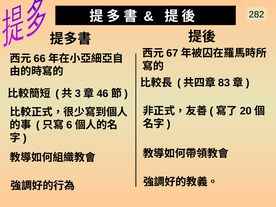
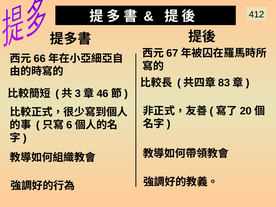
282: 282 -> 412
